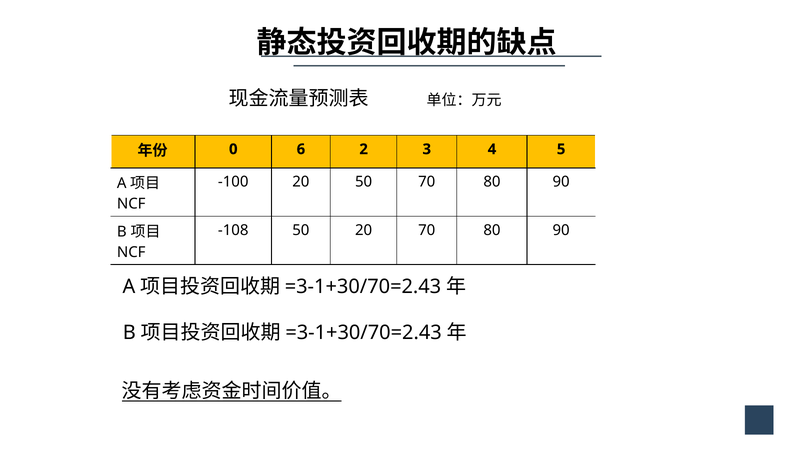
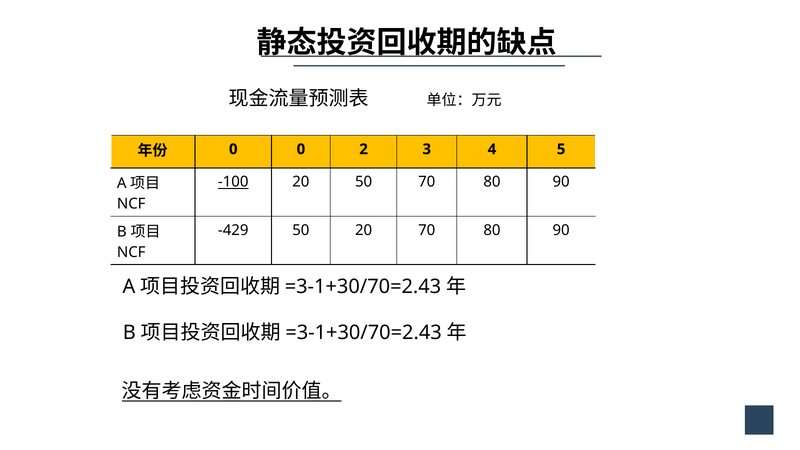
0 6: 6 -> 0
-100 underline: none -> present
-108: -108 -> -429
